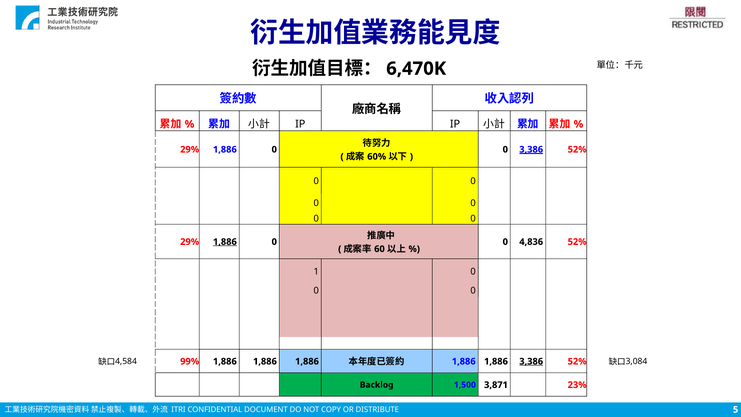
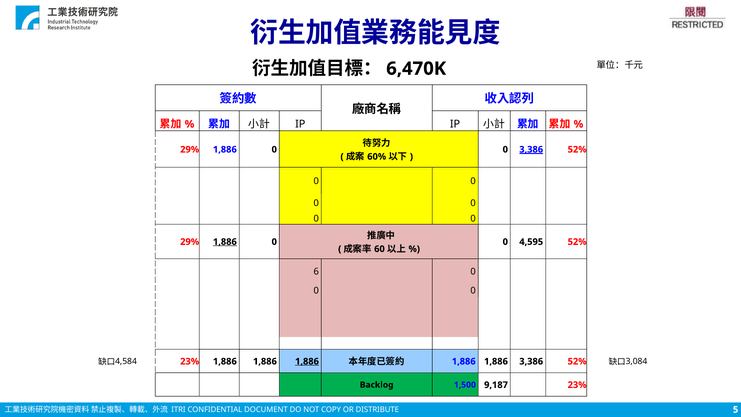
4,836: 4,836 -> 4,595
1: 1 -> 6
99% at (190, 361): 99% -> 23%
1,886 at (307, 361) underline: none -> present
3,386 at (531, 361) underline: present -> none
3,871: 3,871 -> 9,187
